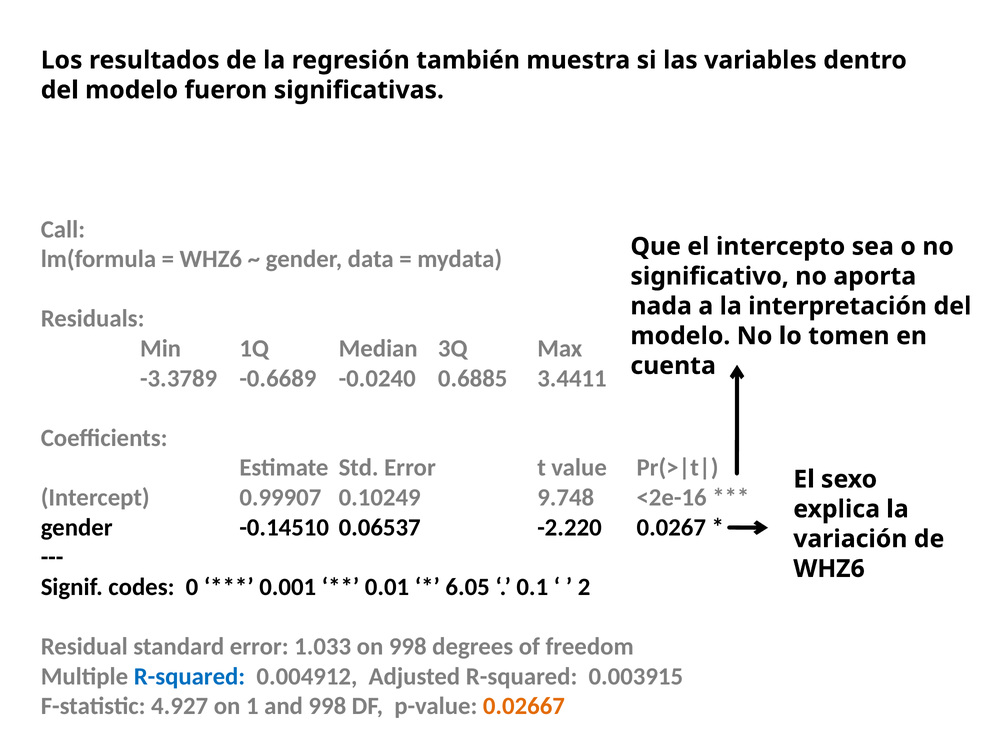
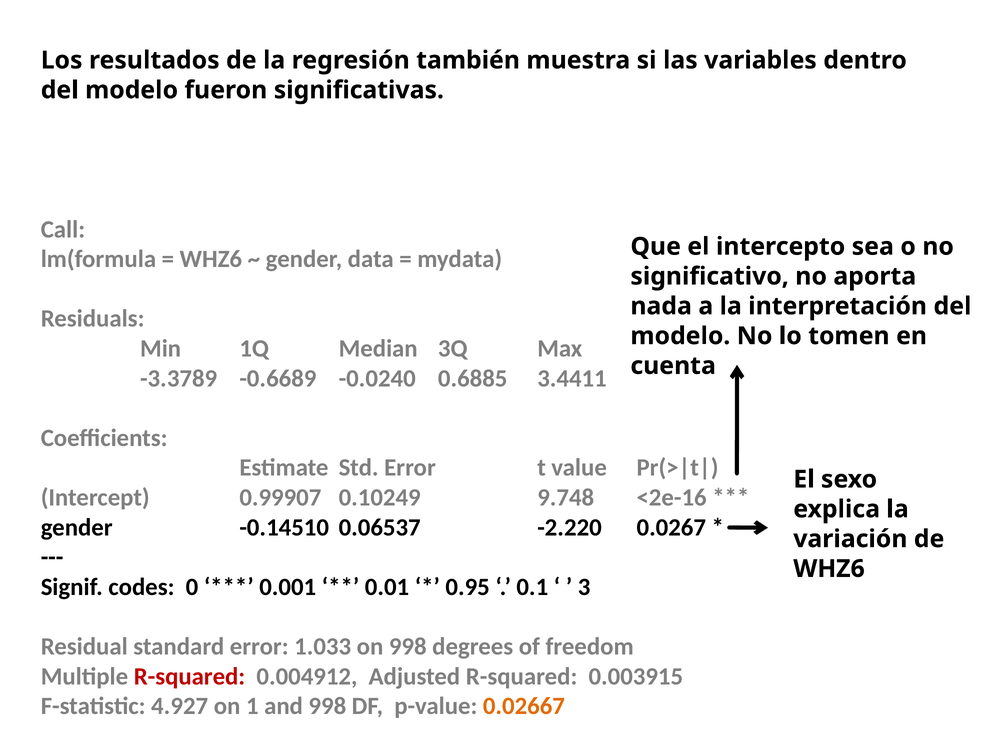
6.05: 6.05 -> 0.95
2: 2 -> 3
R-squared at (189, 676) colour: blue -> red
